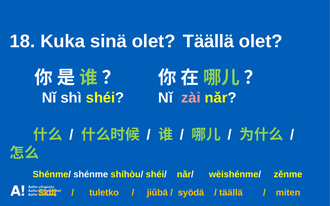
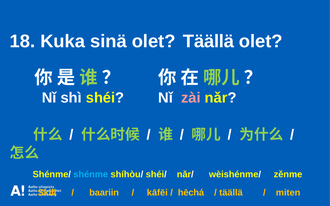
shénme colour: white -> light blue
tuletko: tuletko -> baariin
jiǔbā: jiǔbā -> kāfēi
syödä: syödä -> hēchá
